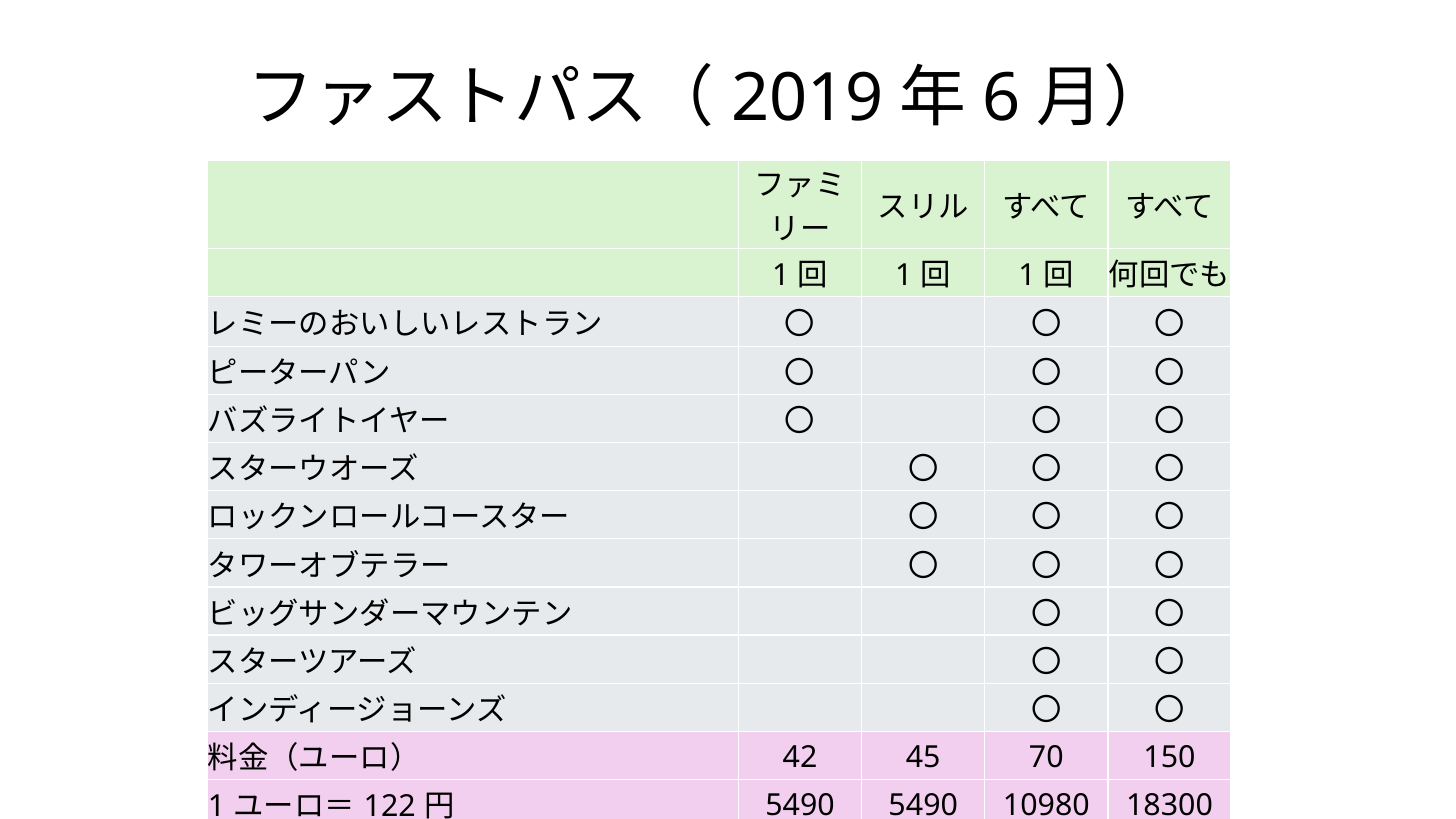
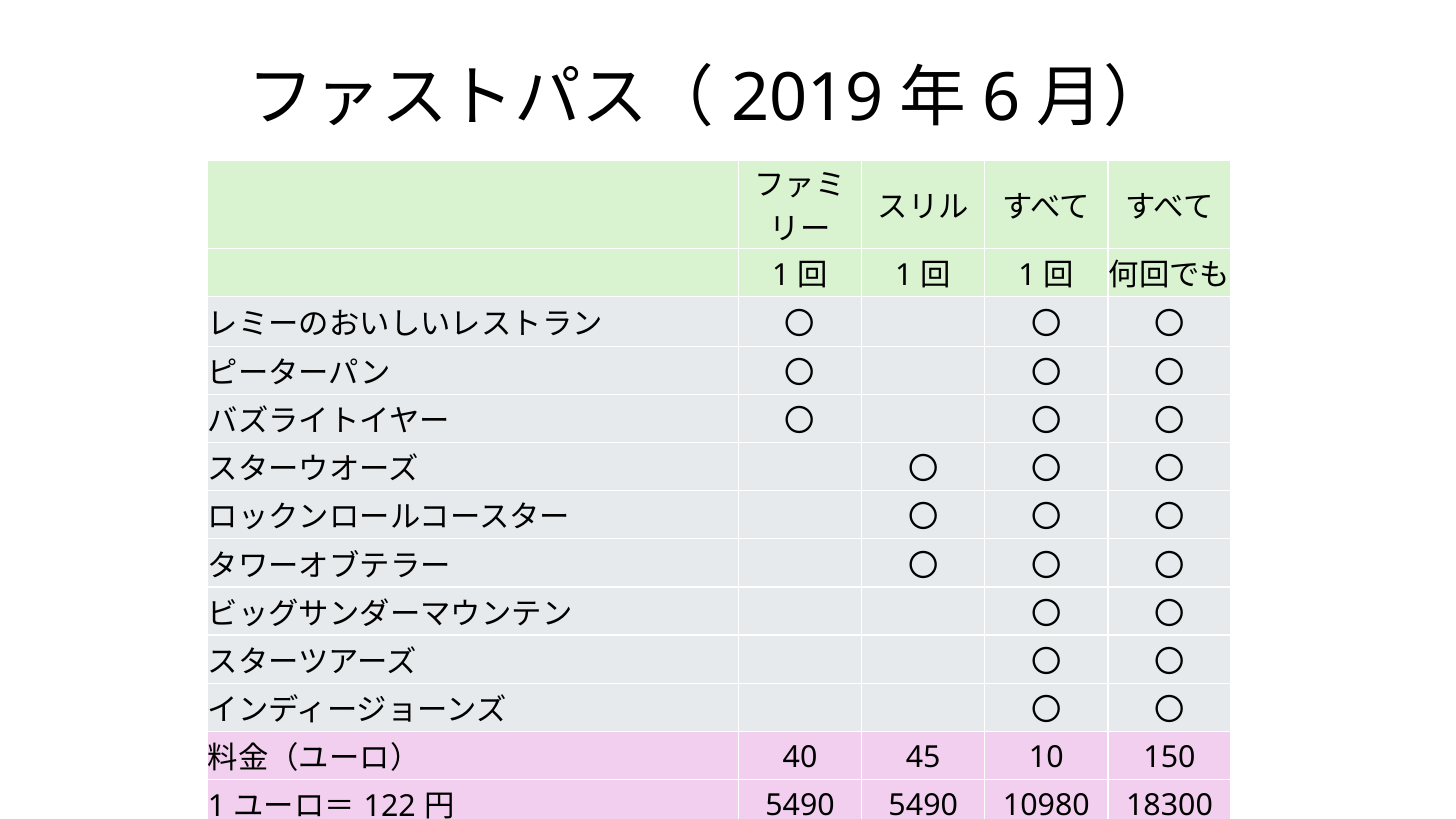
42: 42 -> 40
70: 70 -> 10
